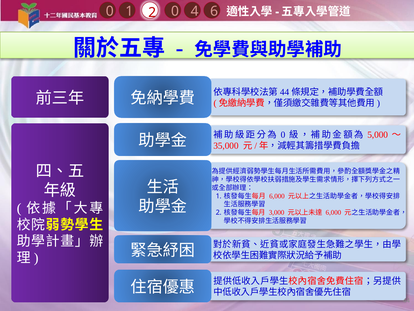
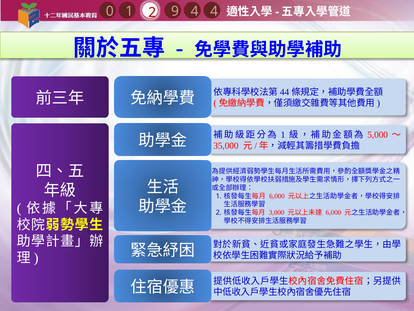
4 6: 6 -> 4
2 0: 0 -> 9
0 at (283, 134): 0 -> 1
